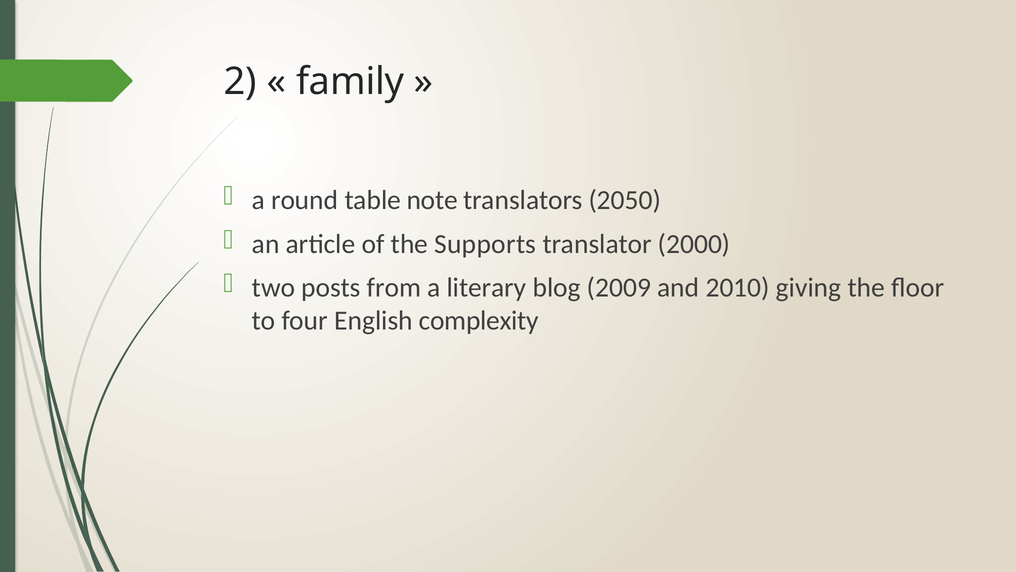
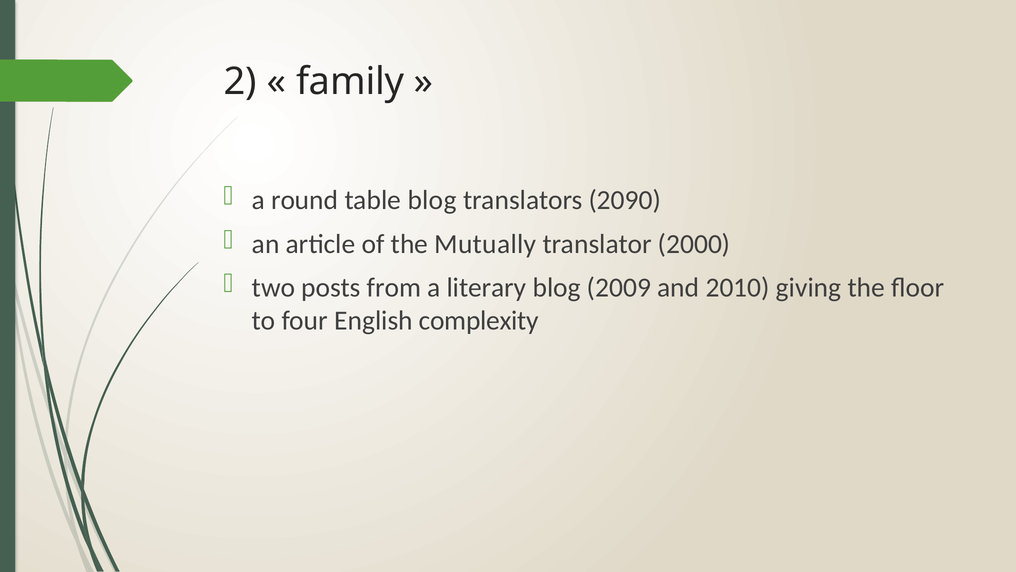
table note: note -> blog
2050: 2050 -> 2090
Supports: Supports -> Mutually
